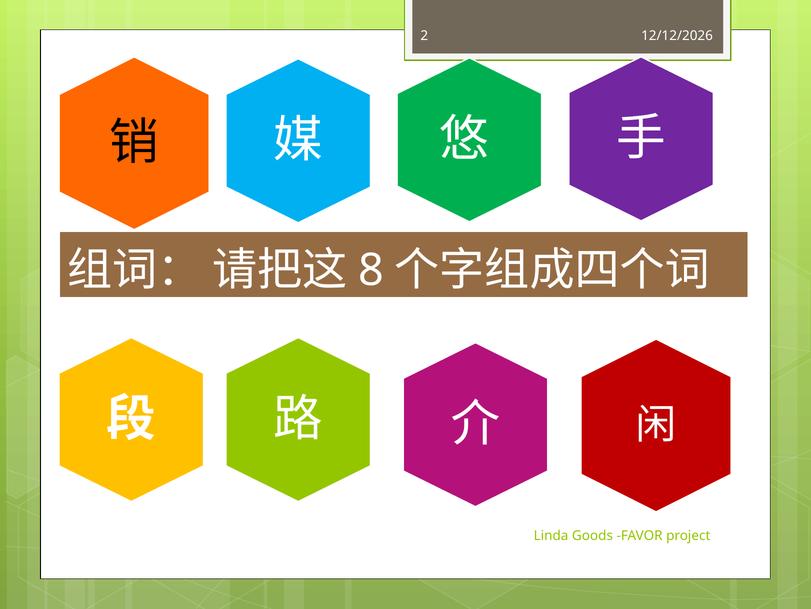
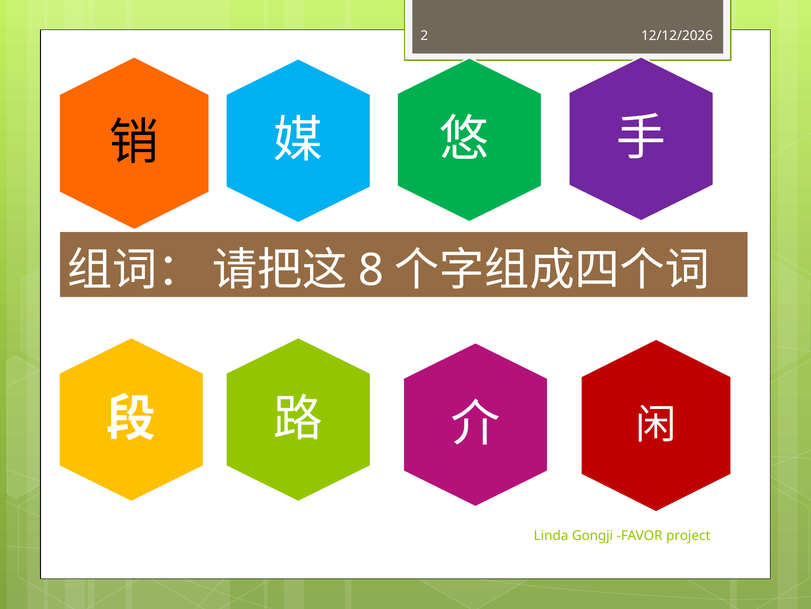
Goods: Goods -> Gongji
